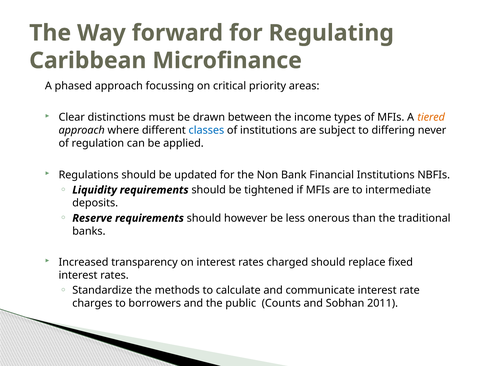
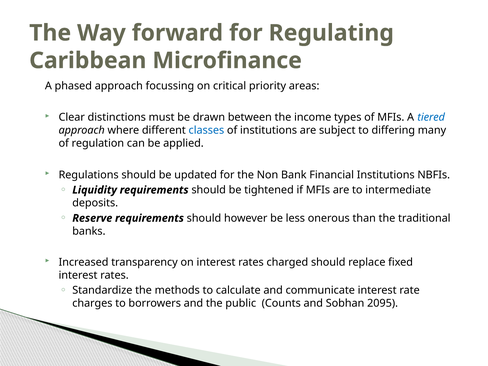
tiered colour: orange -> blue
never: never -> many
2011: 2011 -> 2095
